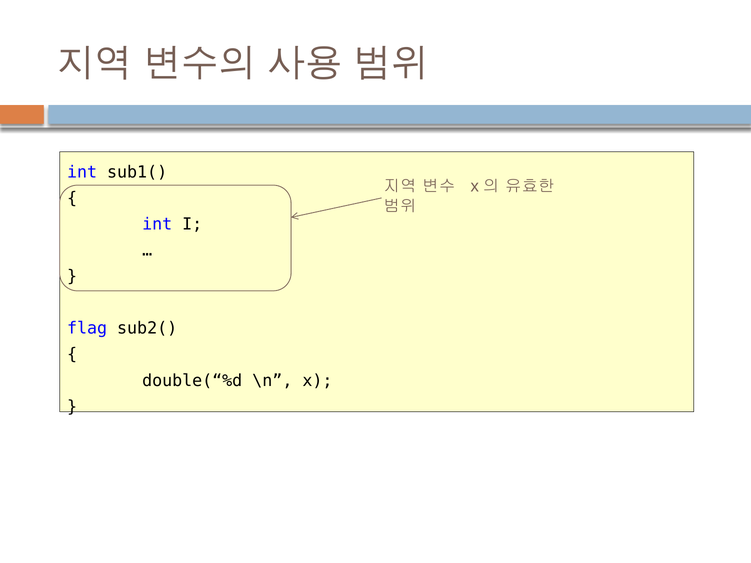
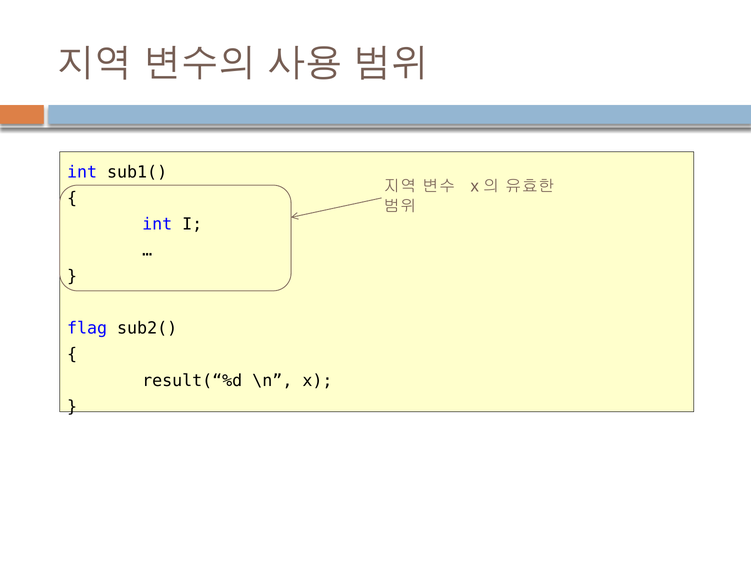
double(“%d: double(“%d -> result(“%d
